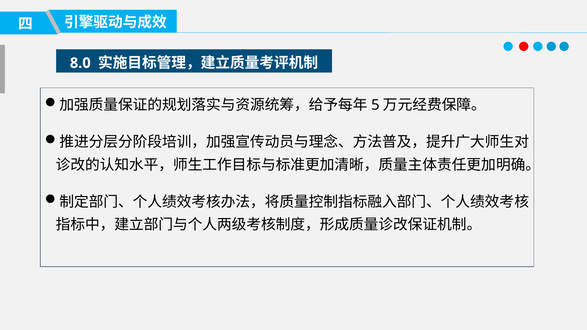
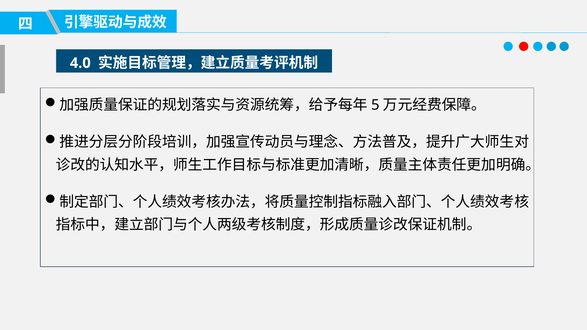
8.0: 8.0 -> 4.0
